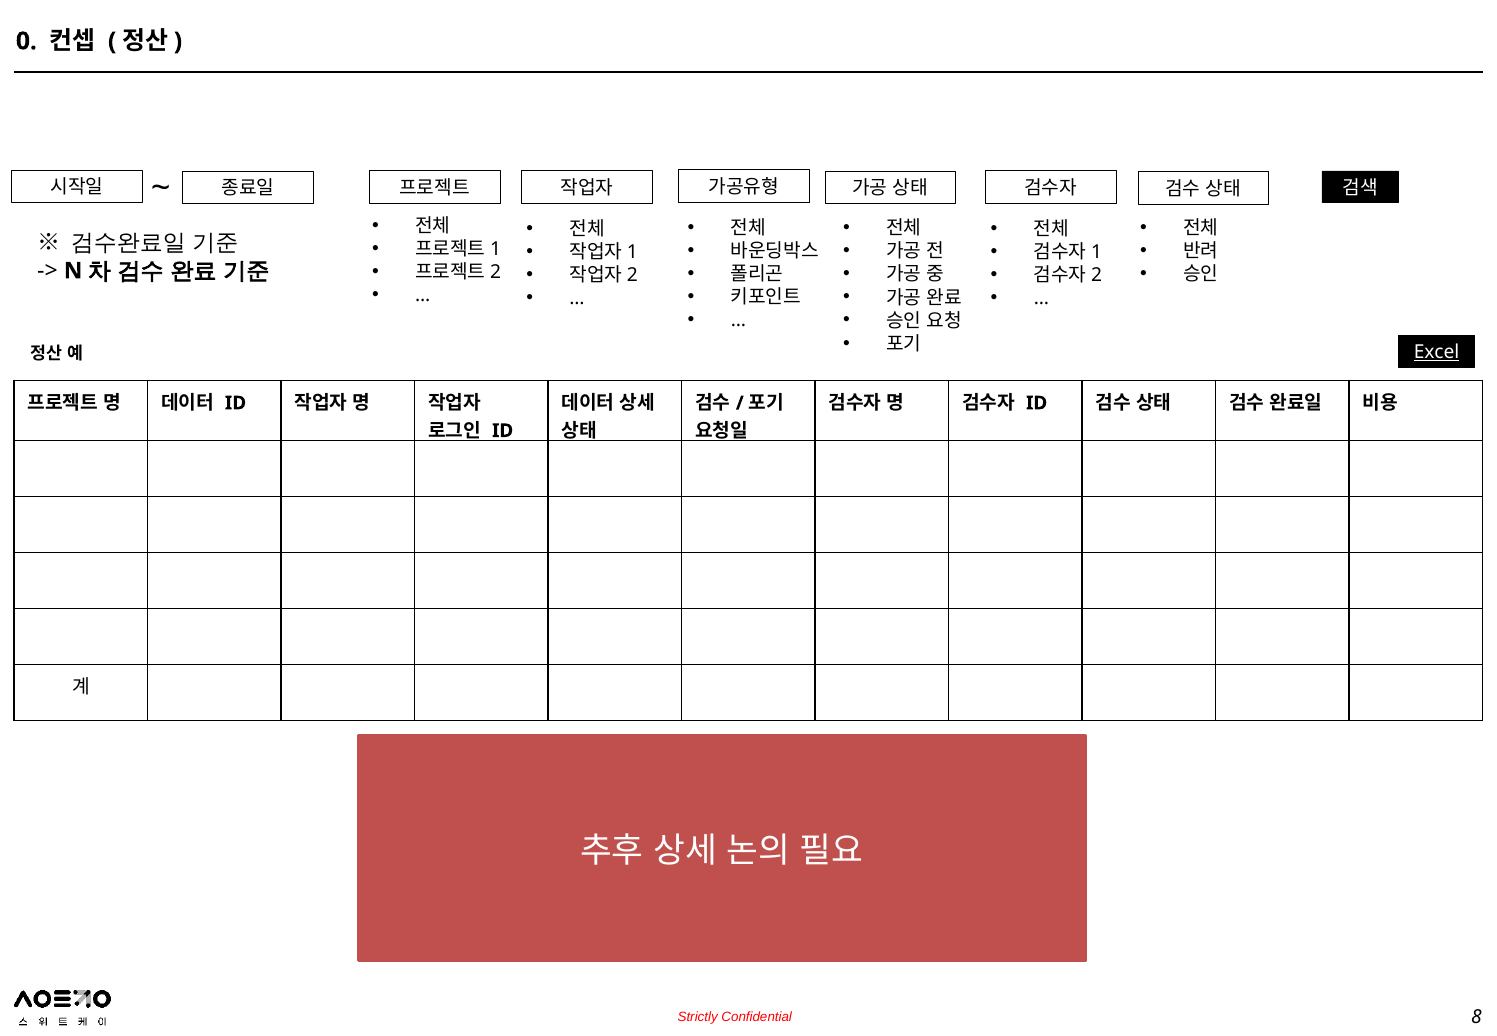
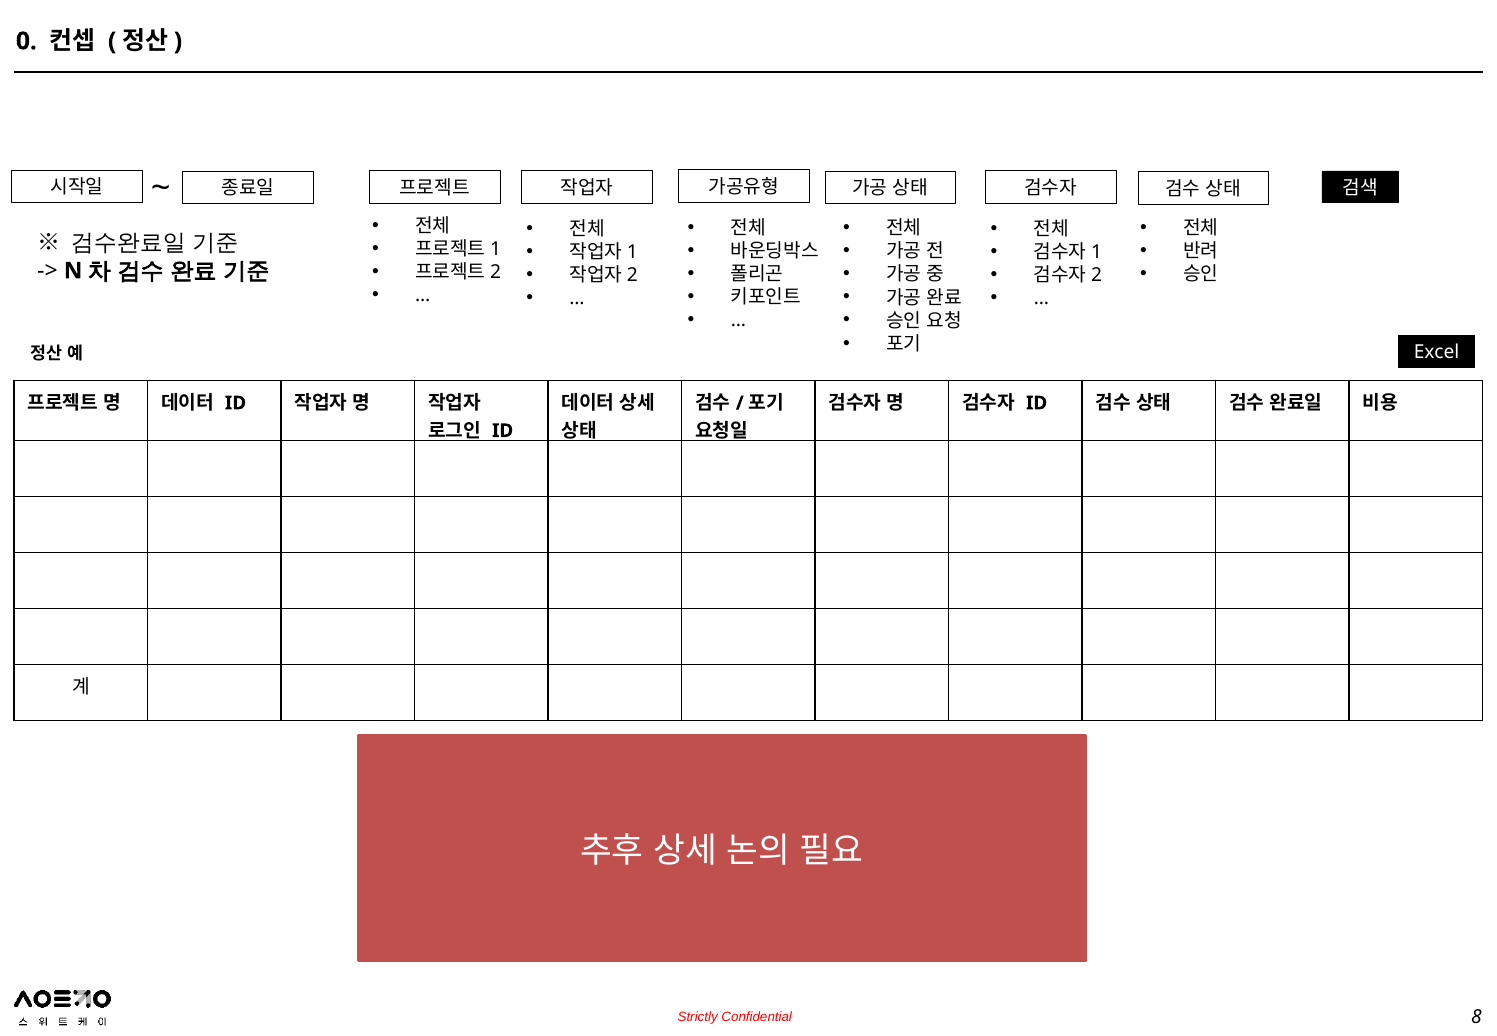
Excel underline: present -> none
